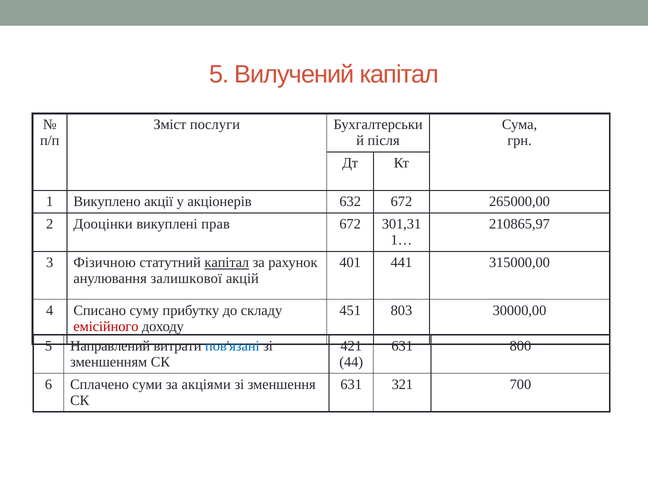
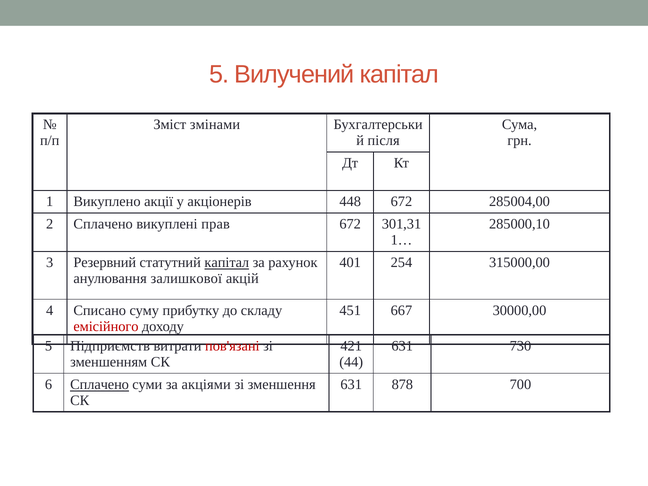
послуги: послуги -> змінами
632: 632 -> 448
265000,00: 265000,00 -> 285004,00
2 Дооцінки: Дооцінки -> Сплачено
210865,97: 210865,97 -> 285000,10
Фізичною: Фізичною -> Резервний
441: 441 -> 254
803: 803 -> 667
Направлений: Направлений -> Підприємств
пов'язані colour: blue -> red
800: 800 -> 730
Сплачено at (100, 385) underline: none -> present
321: 321 -> 878
